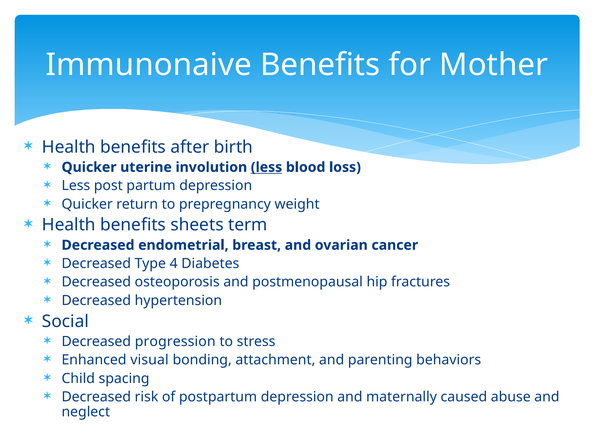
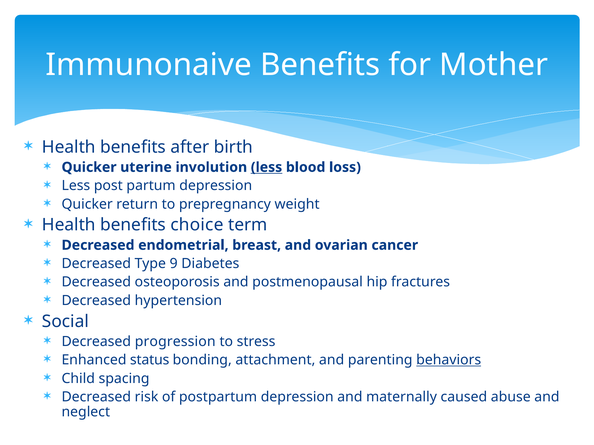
sheets: sheets -> choice
4: 4 -> 9
visual: visual -> status
behaviors underline: none -> present
